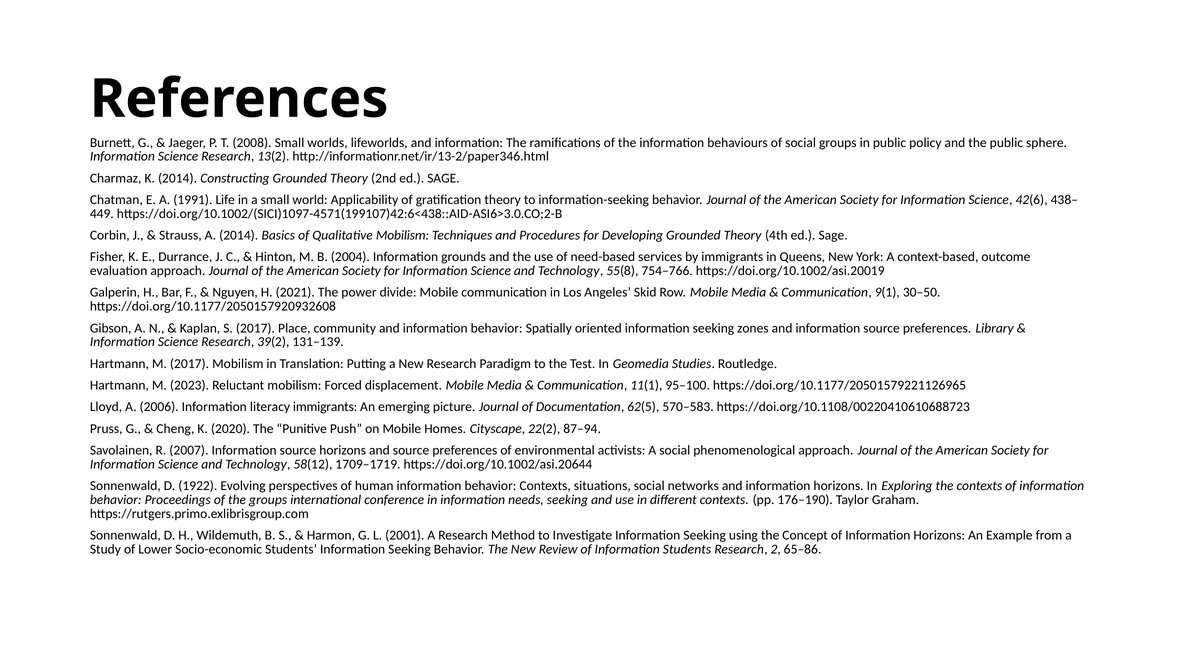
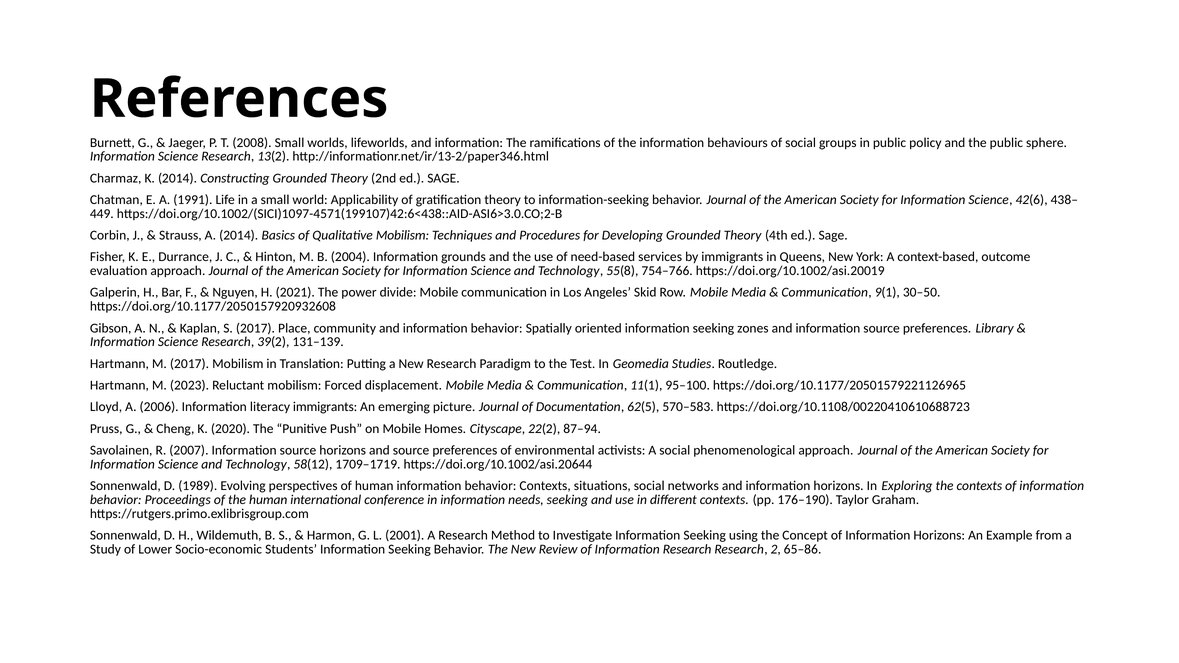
1922: 1922 -> 1989
the groups: groups -> human
Information Students: Students -> Research
